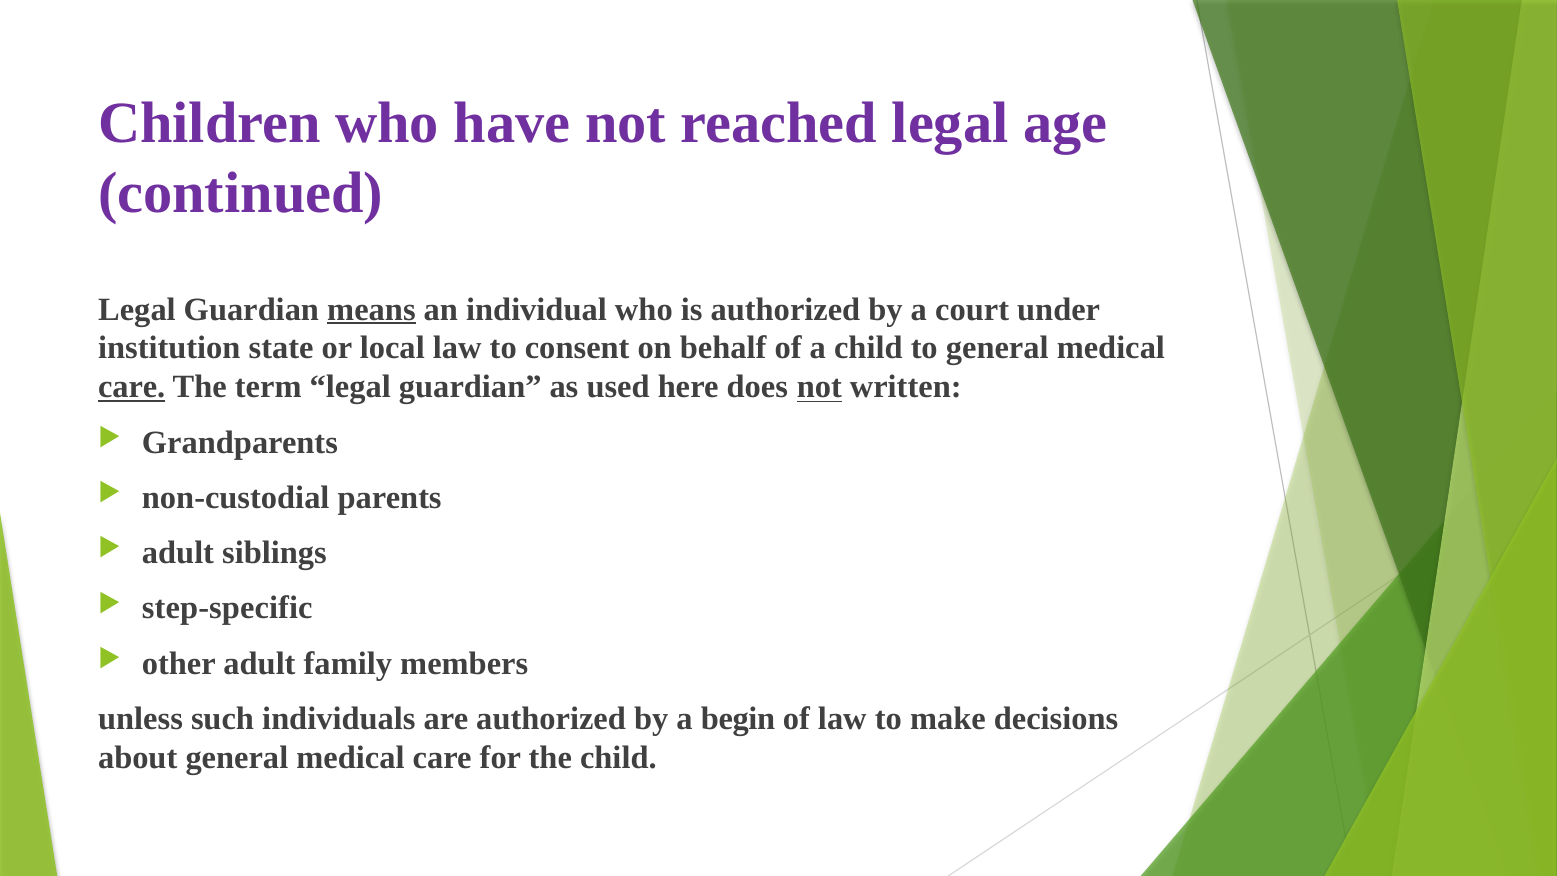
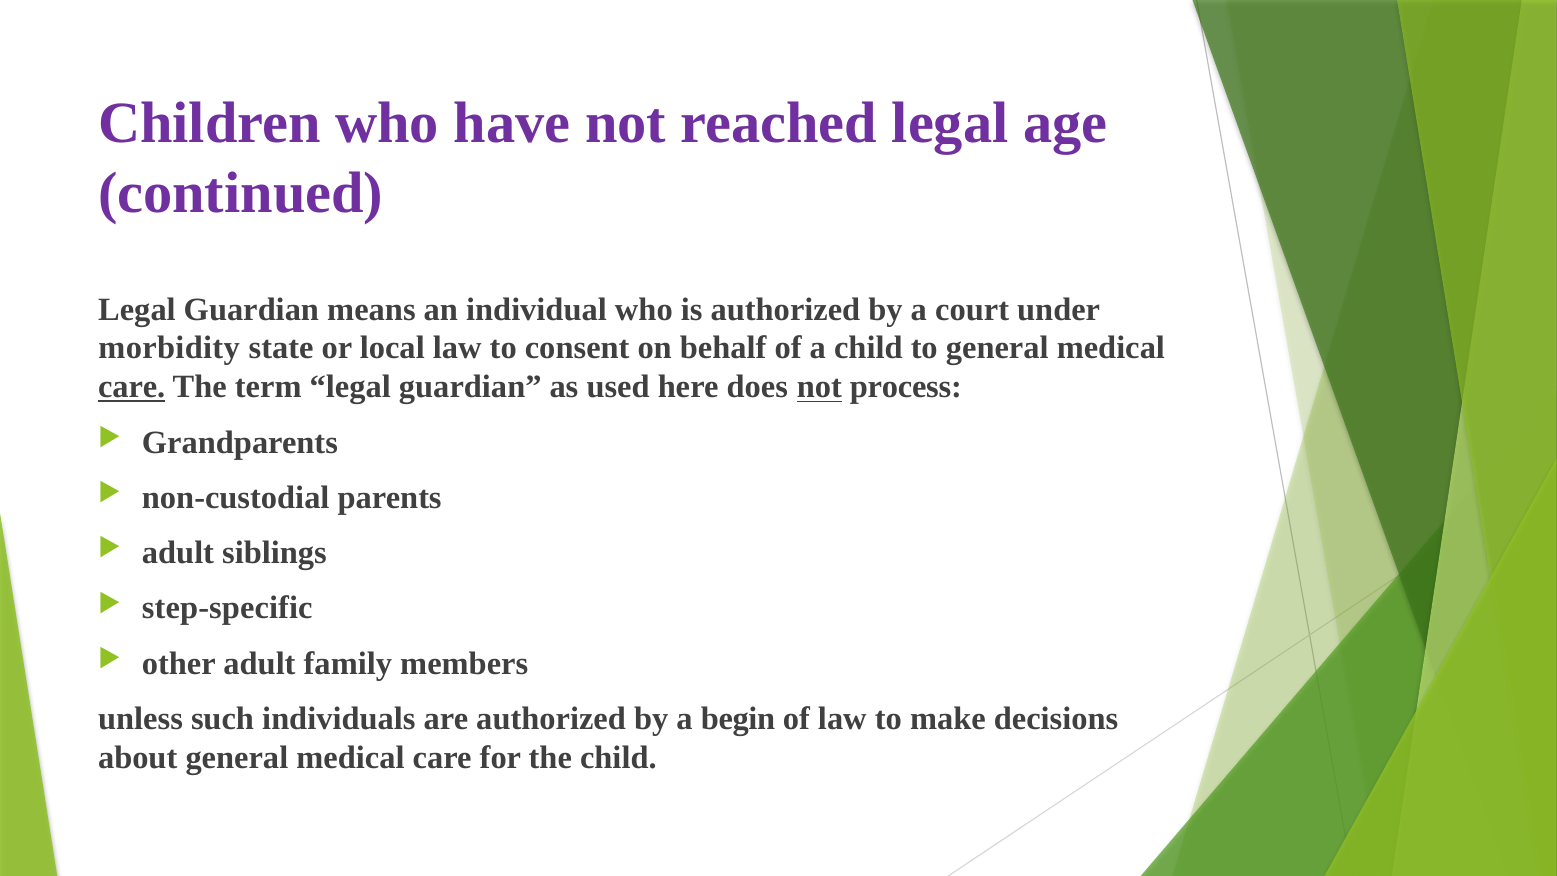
means underline: present -> none
institution: institution -> morbidity
written: written -> process
